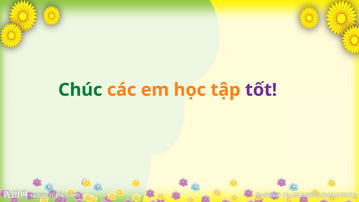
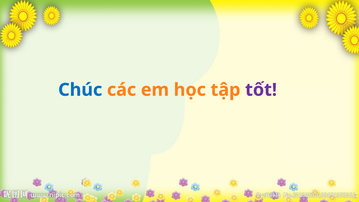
Chúc colour: green -> blue
